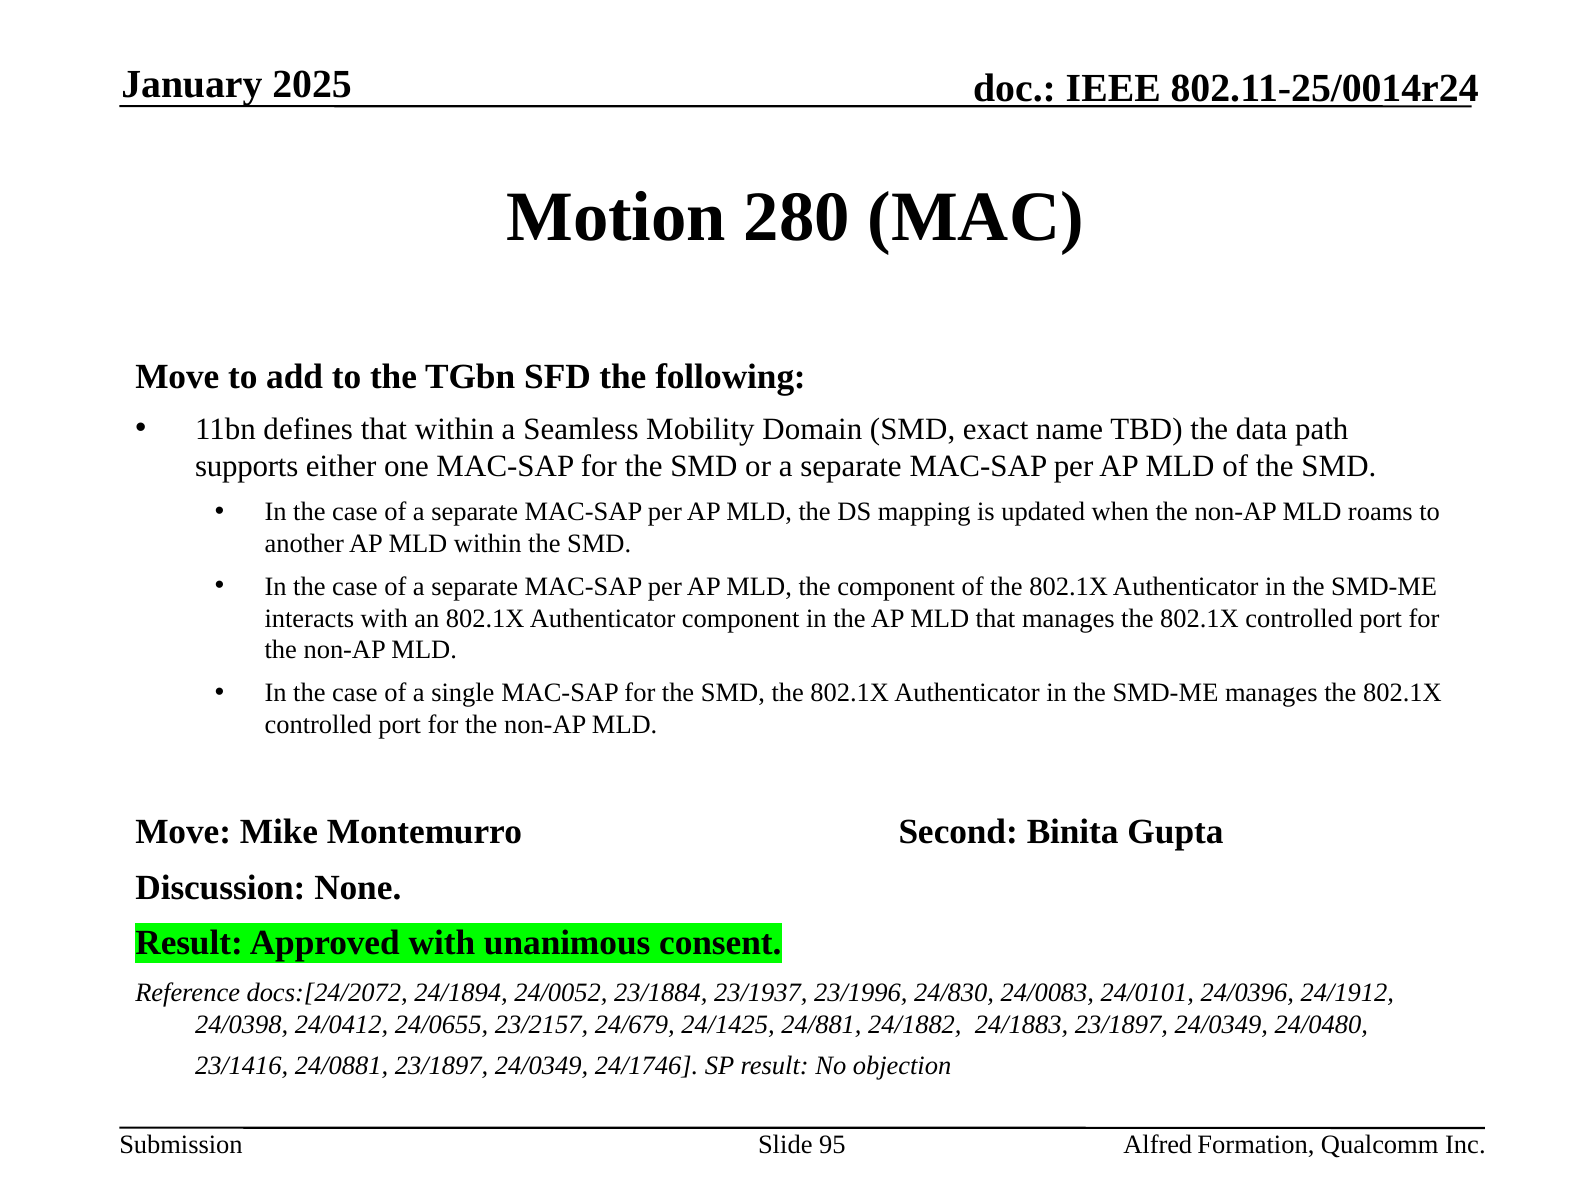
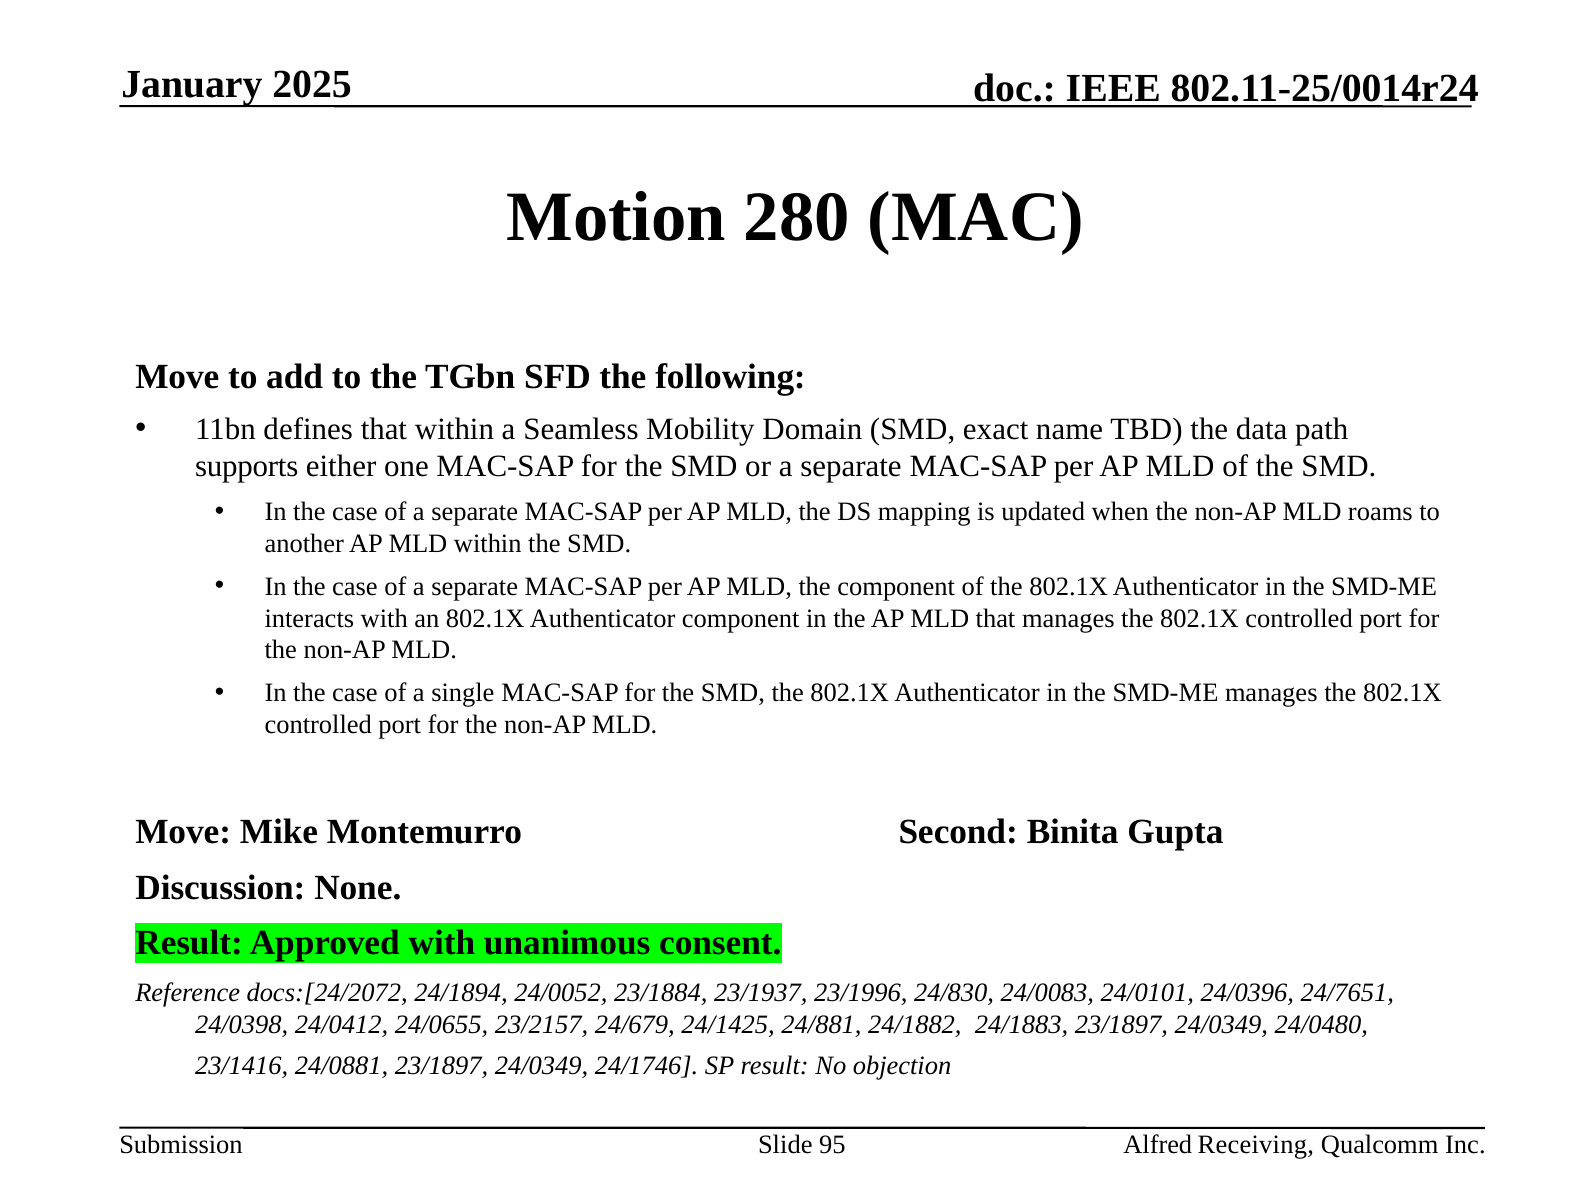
24/1912: 24/1912 -> 24/7651
Formation: Formation -> Receiving
